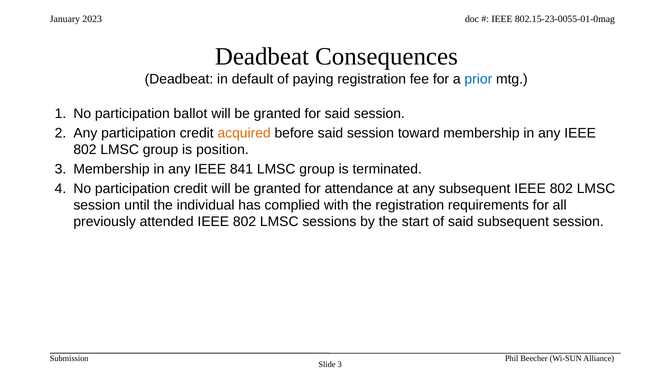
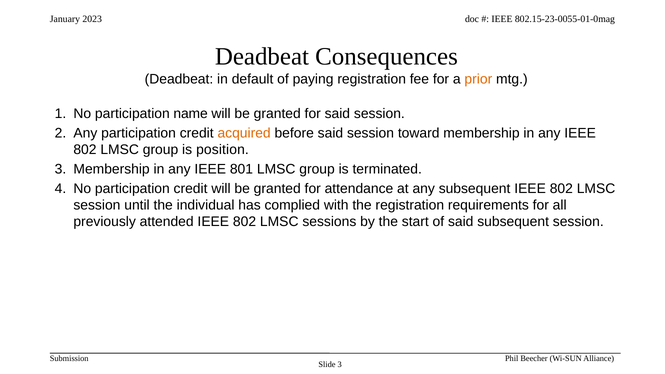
prior colour: blue -> orange
ballot: ballot -> name
841: 841 -> 801
